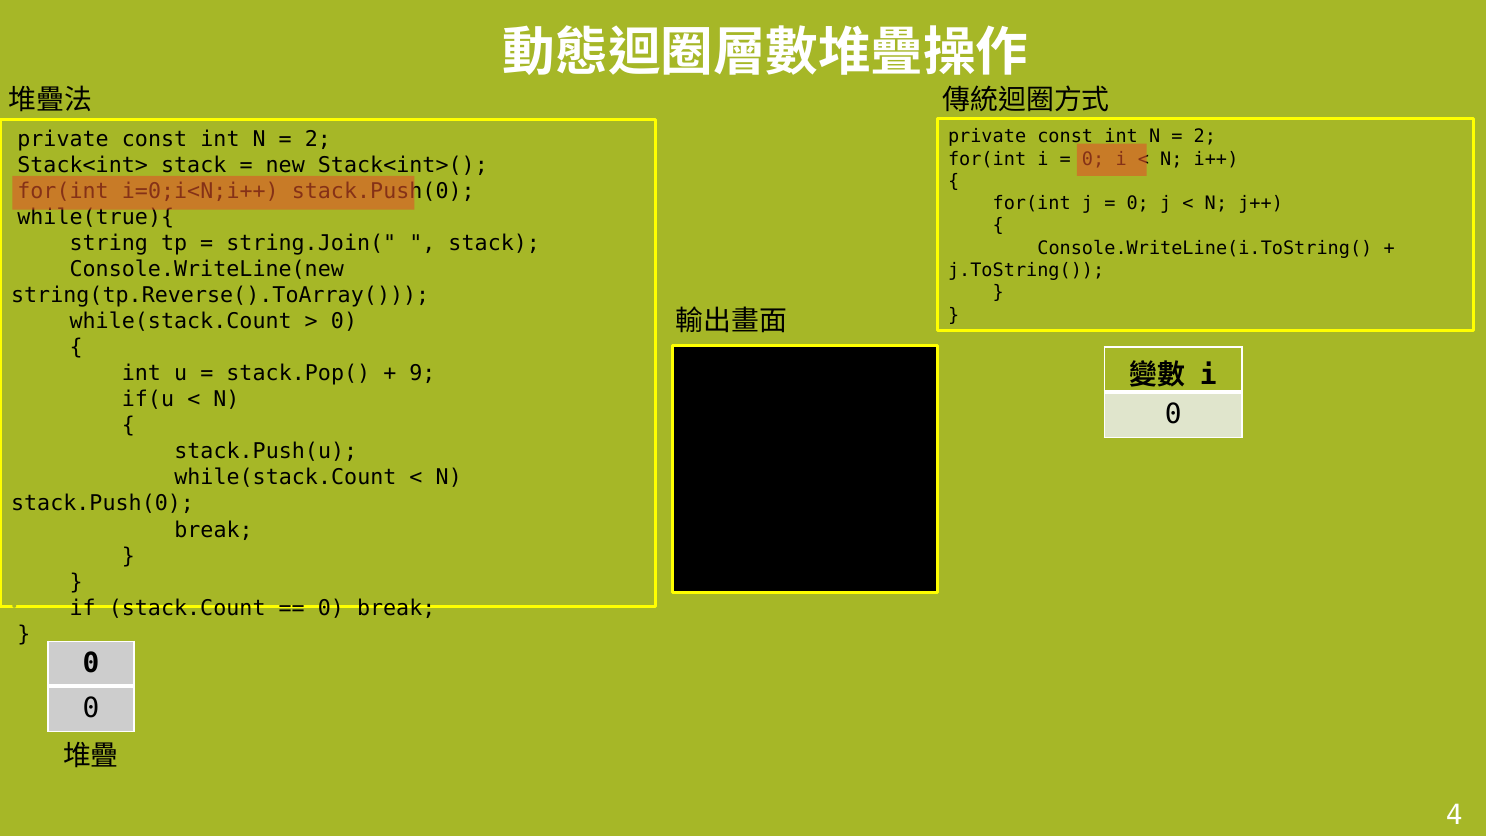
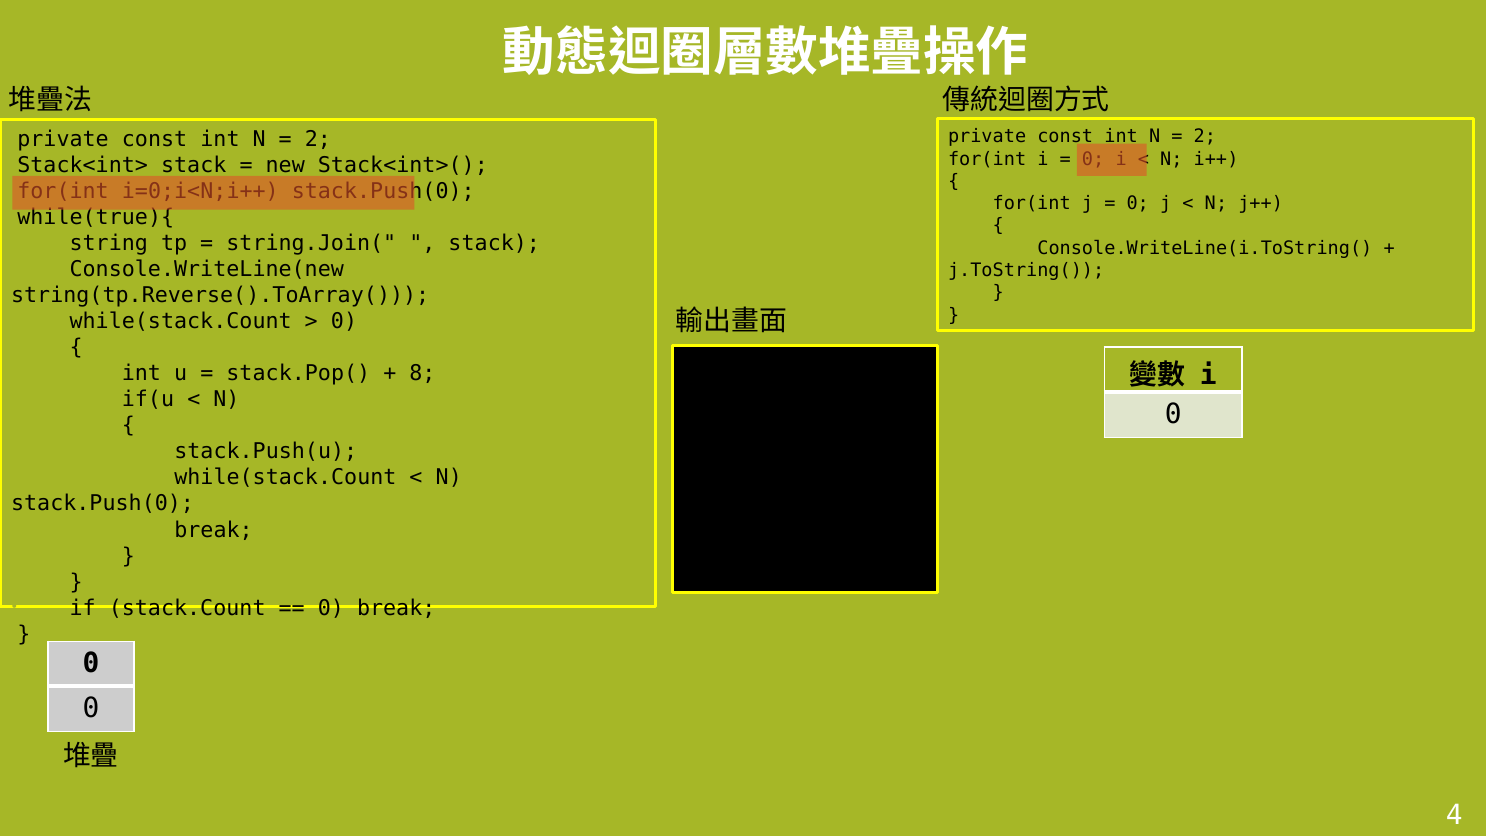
9: 9 -> 8
